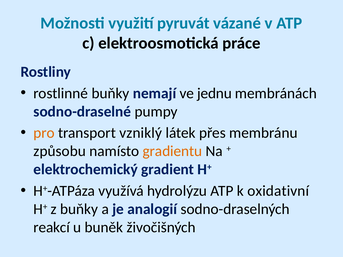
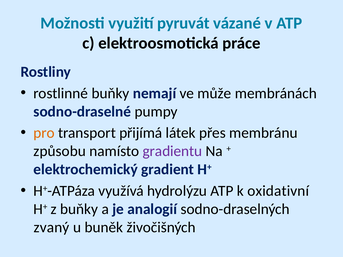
jednu: jednu -> může
vzniklý: vzniklý -> přijímá
gradientu colour: orange -> purple
reakcí: reakcí -> zvaný
